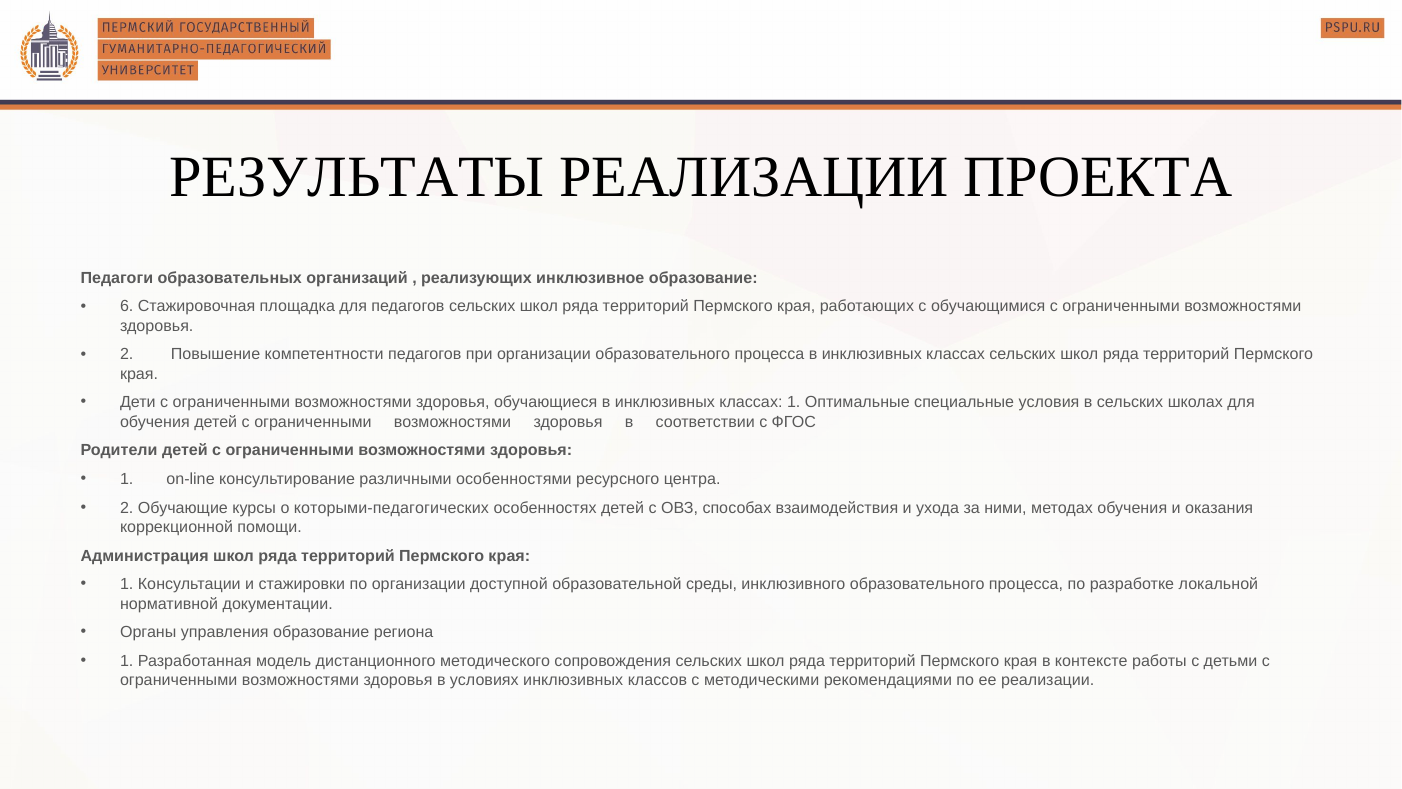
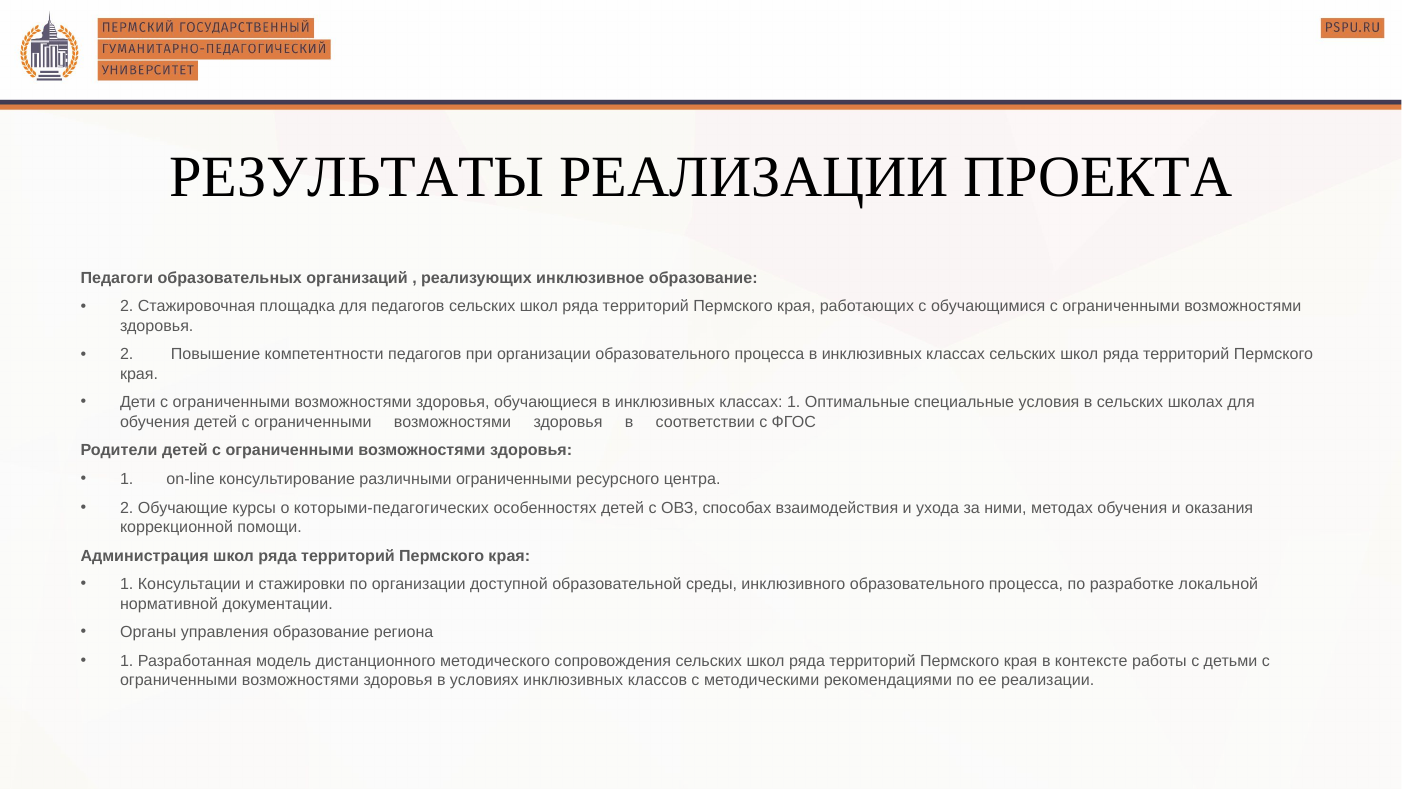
6 at (127, 307): 6 -> 2
различными особенностями: особенностями -> ограниченными
